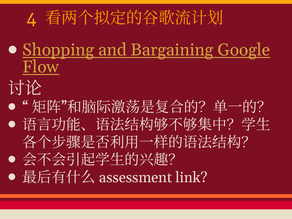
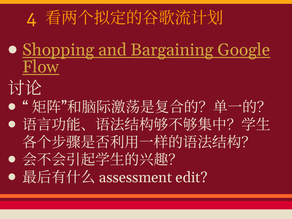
link: link -> edit
